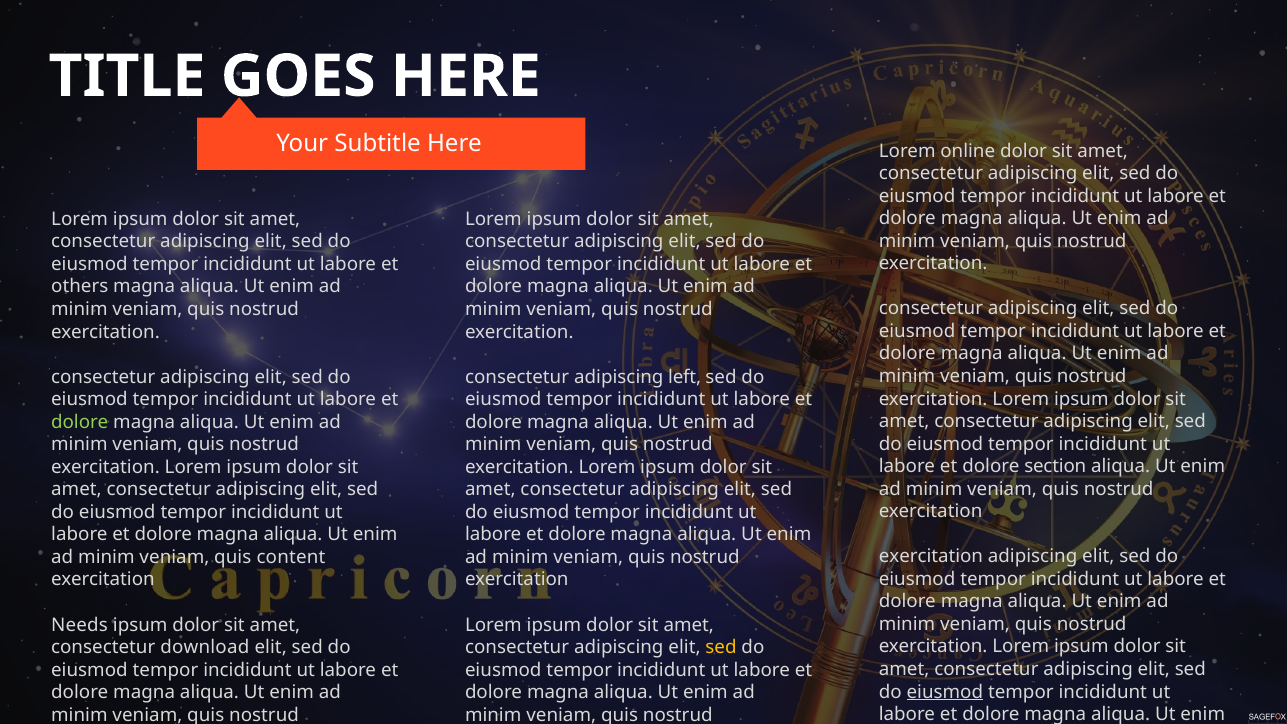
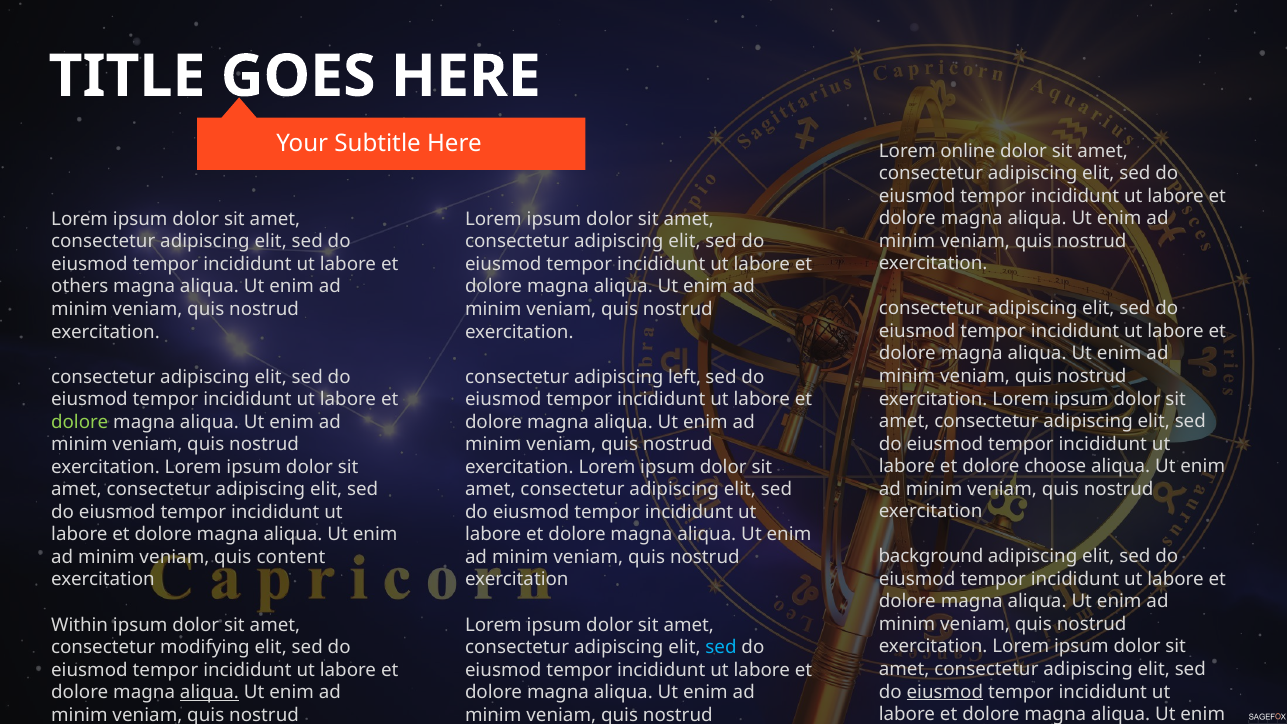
section: section -> choose
exercitation at (931, 557): exercitation -> background
Needs: Needs -> Within
download: download -> modifying
sed at (721, 647) colour: yellow -> light blue
aliqua at (209, 692) underline: none -> present
